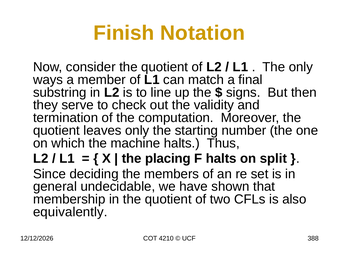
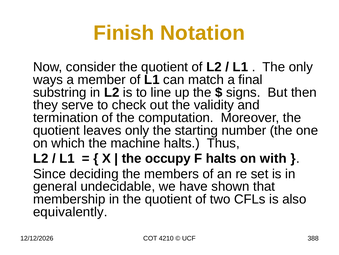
placing: placing -> occupy
split: split -> with
